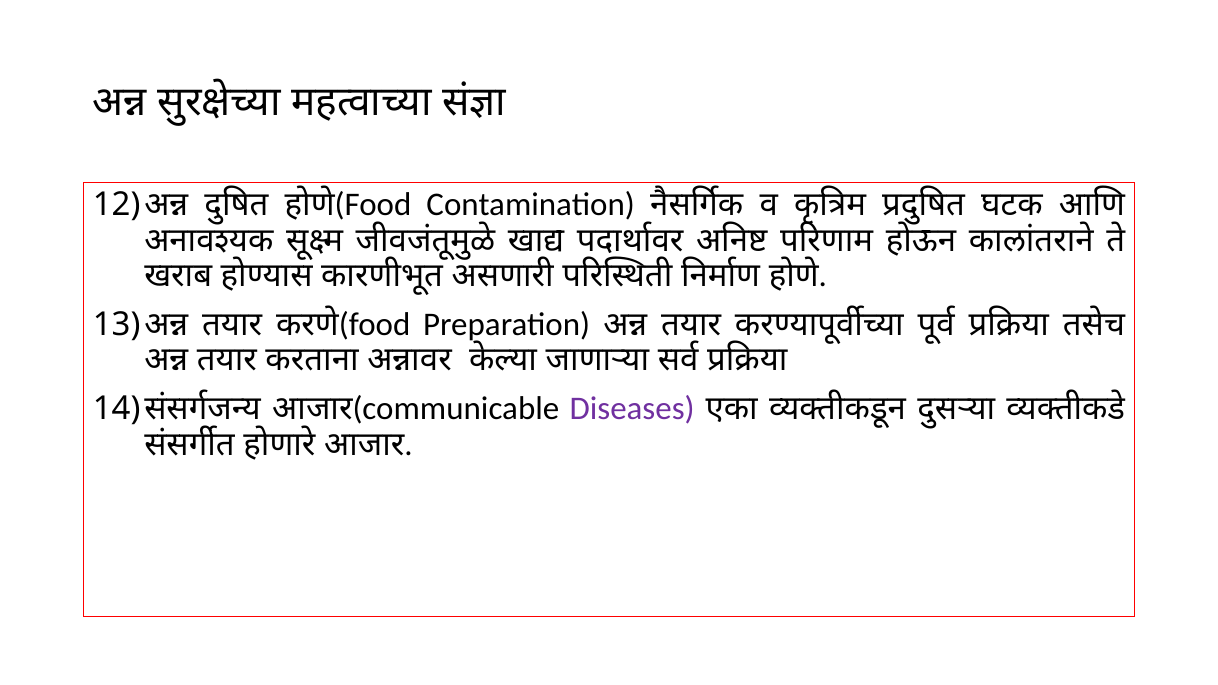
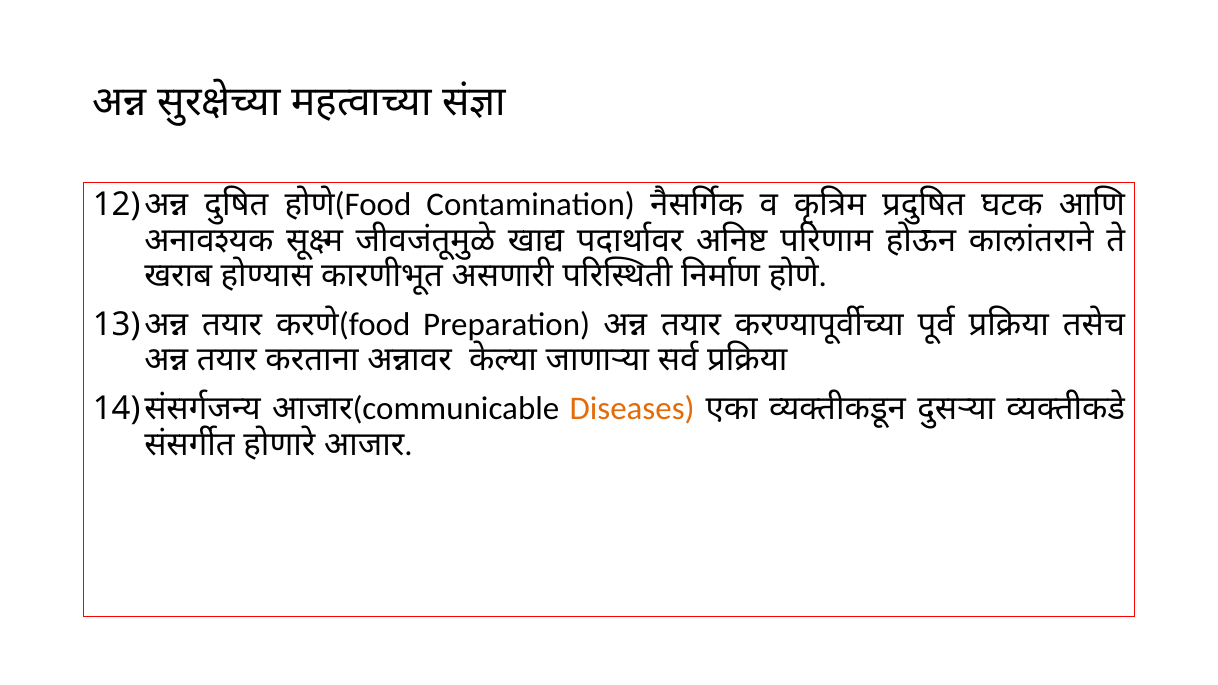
Diseases colour: purple -> orange
